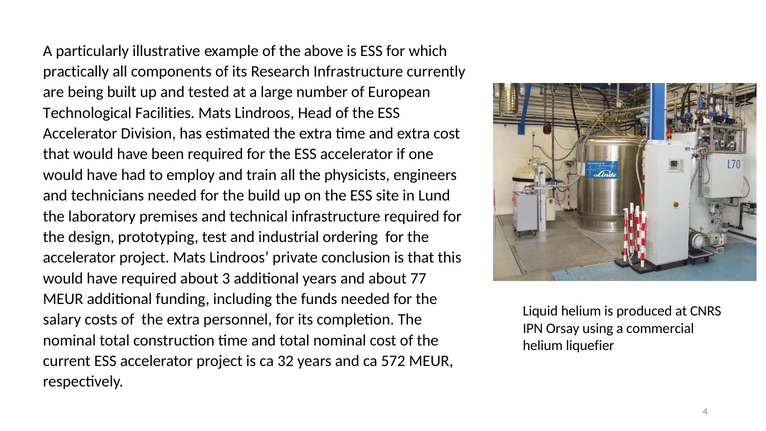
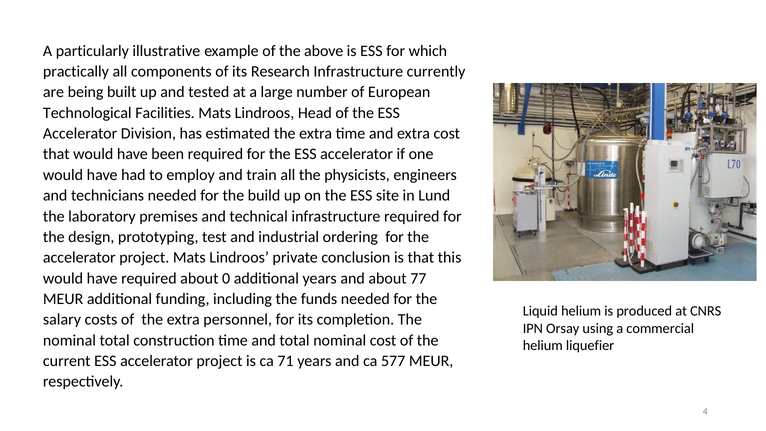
3: 3 -> 0
32: 32 -> 71
572: 572 -> 577
